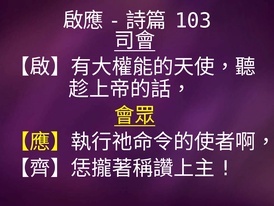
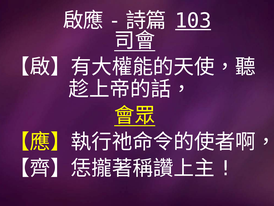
103 underline: none -> present
